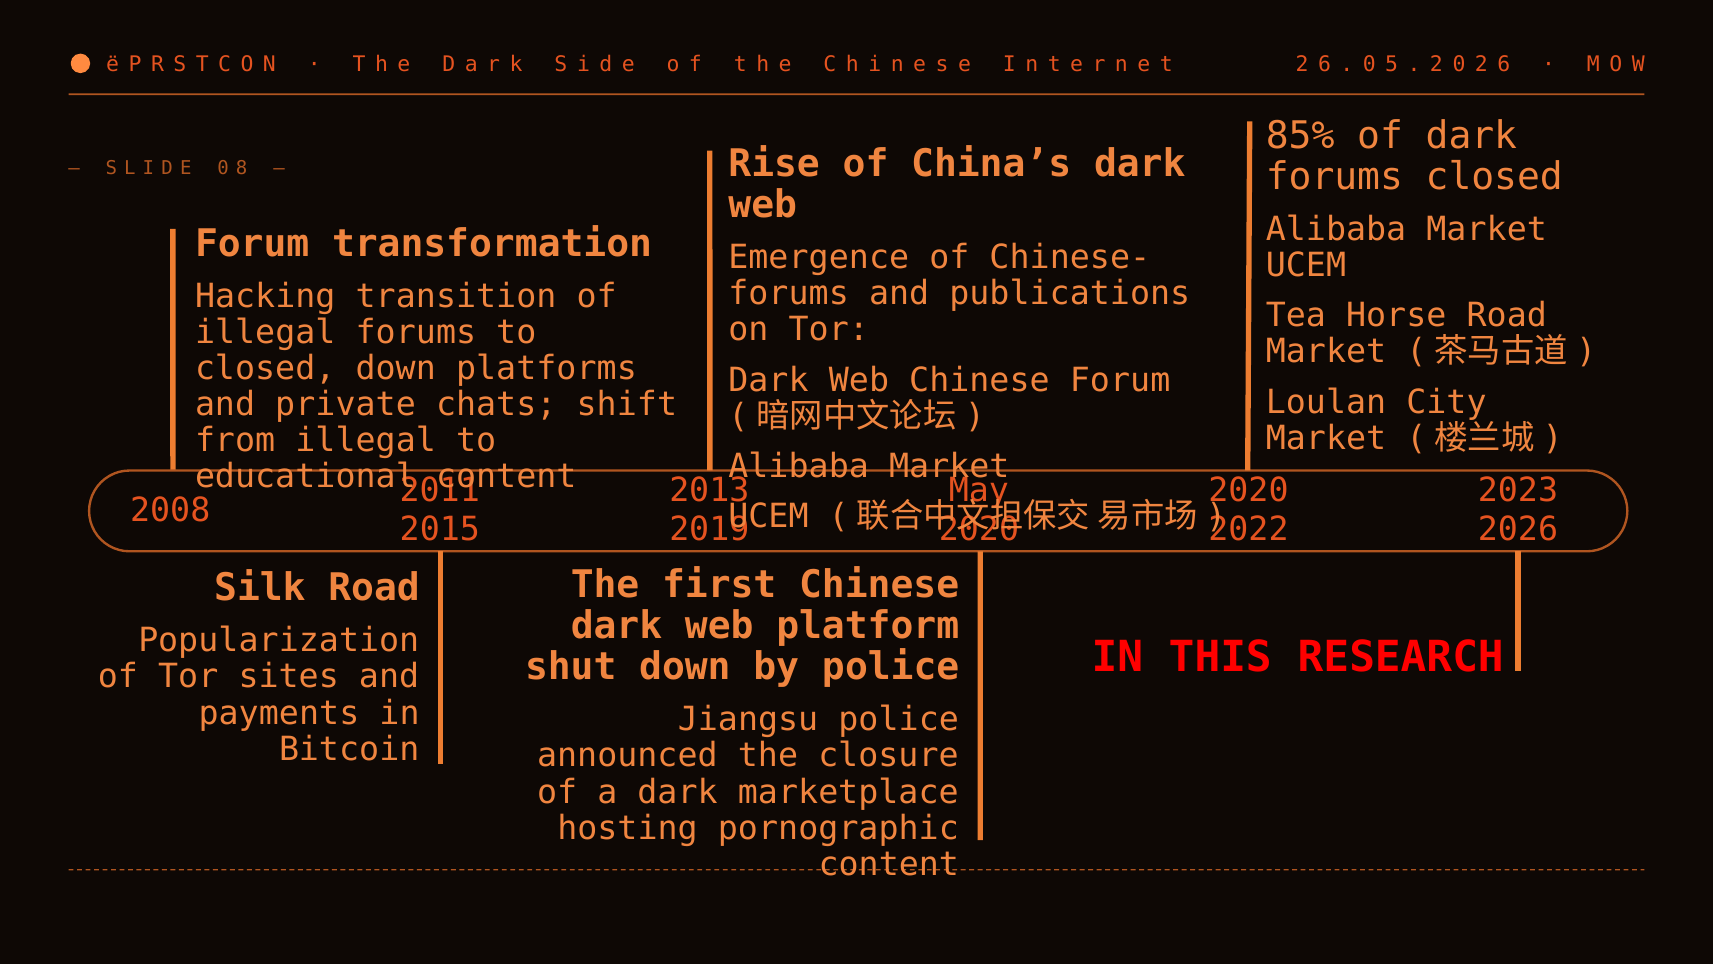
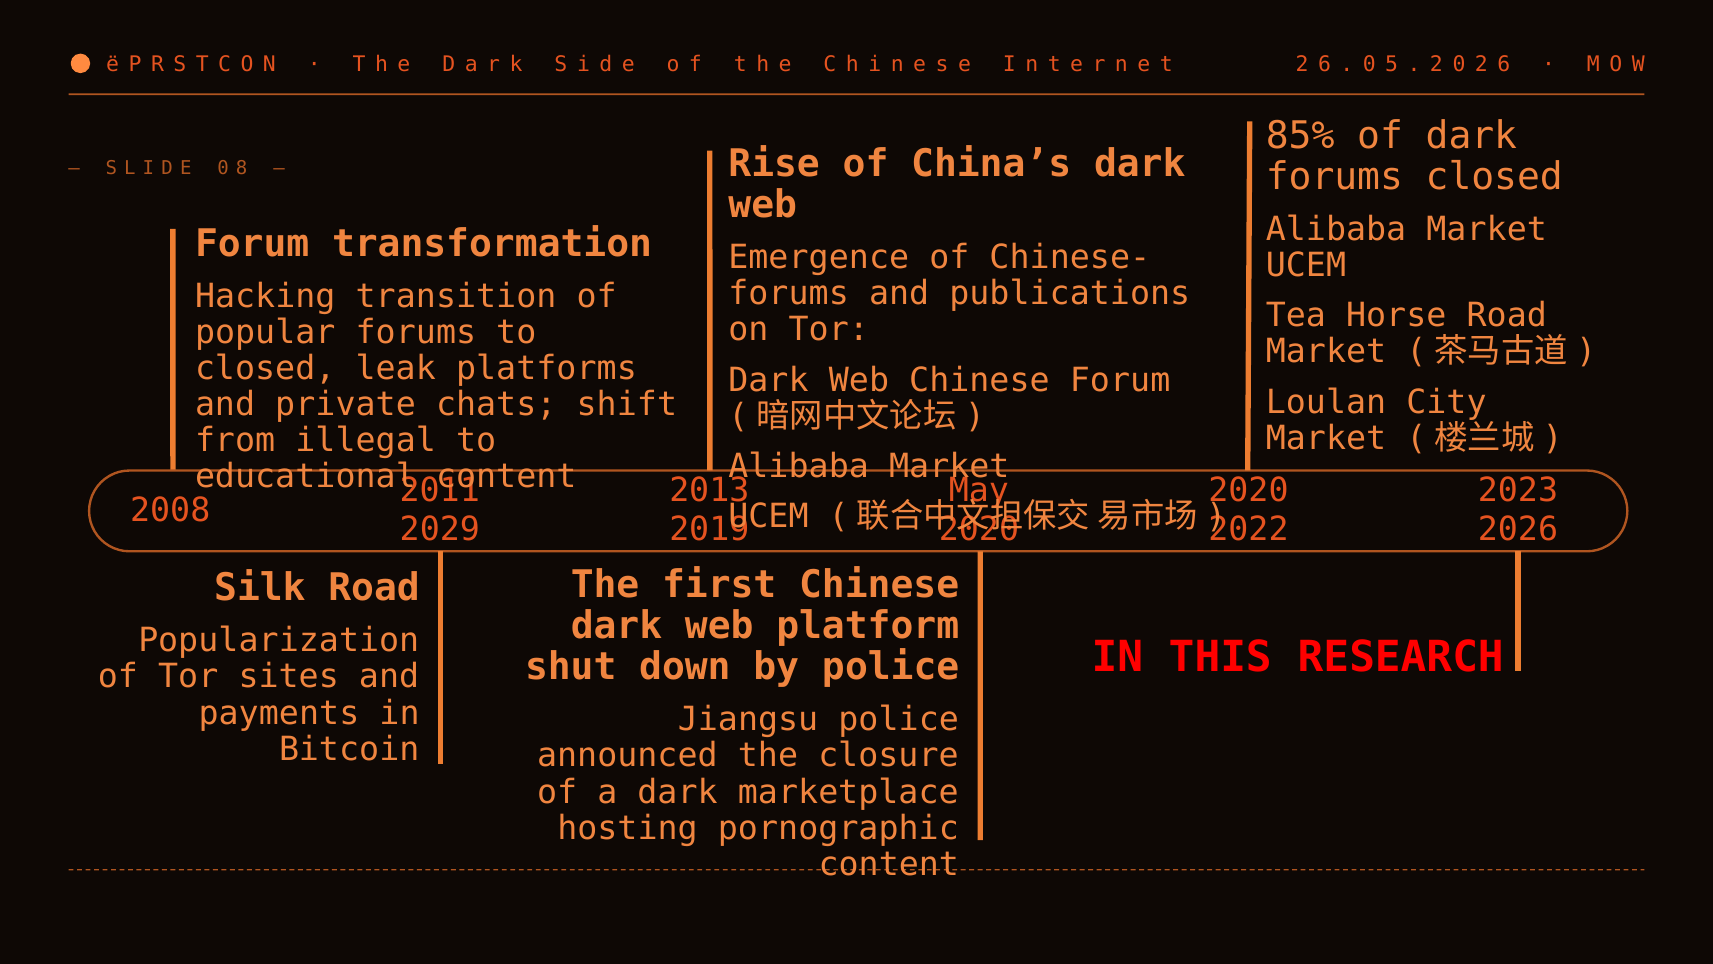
illegal at (265, 332): illegal -> popular
closed down: down -> leak
2015: 2015 -> 2029
